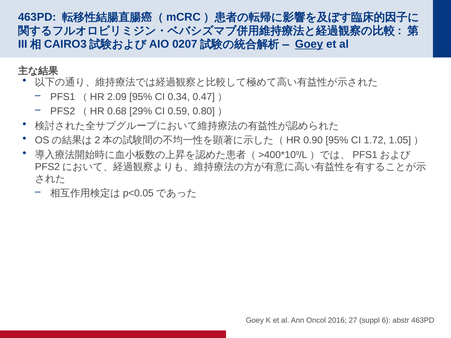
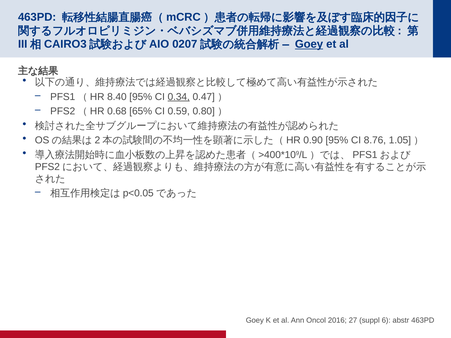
2.09: 2.09 -> 8.40
0.34 underline: none -> present
29%: 29% -> 65%
1.72: 1.72 -> 8.76
